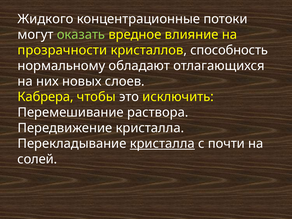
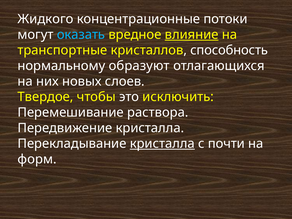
оказать colour: light green -> light blue
влияние underline: none -> present
прозрачности: прозрачности -> транспортные
обладают: обладают -> образуют
Кабрера: Кабрера -> Твердое
солей: солей -> форм
